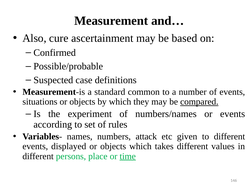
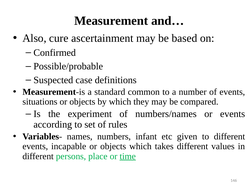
compared underline: present -> none
attack: attack -> infant
displayed: displayed -> incapable
